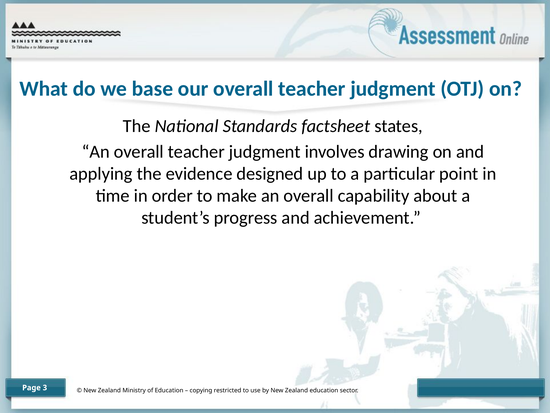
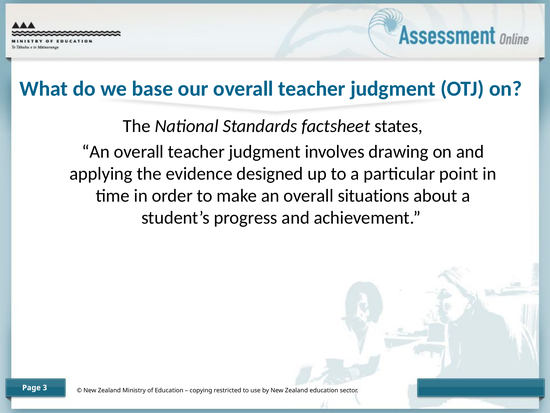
capability: capability -> situations
